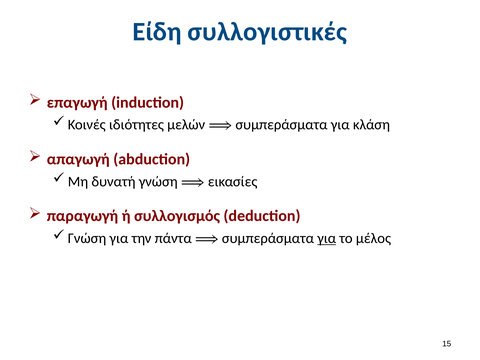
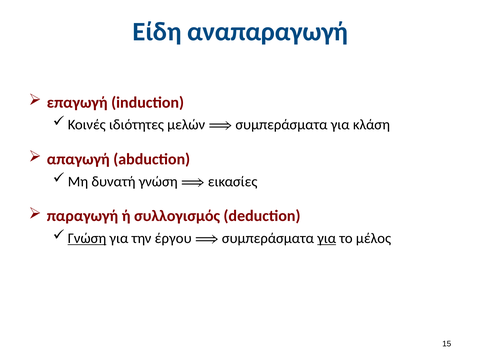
συλλογιστικές: συλλογιστικές -> αναπαραγωγή
Γνώση at (87, 238) underline: none -> present
πάντα: πάντα -> έργου
